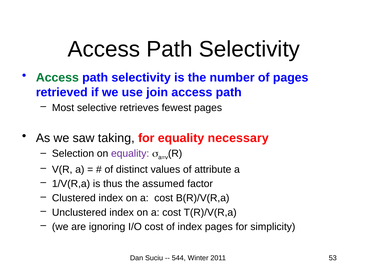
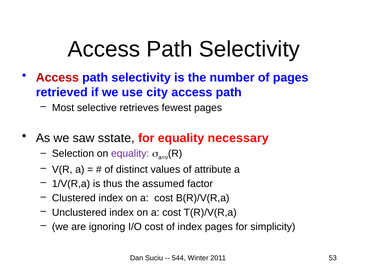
Access at (57, 78) colour: green -> red
join: join -> city
taking: taking -> sstate
